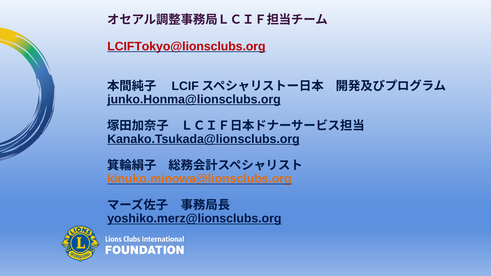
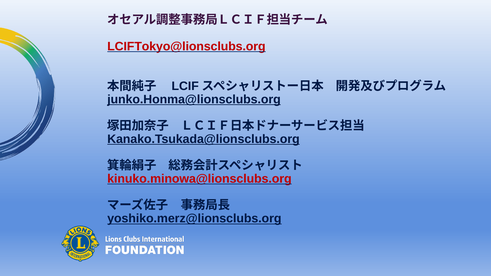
kinuko.minowa@lionsclubs.org colour: orange -> red
